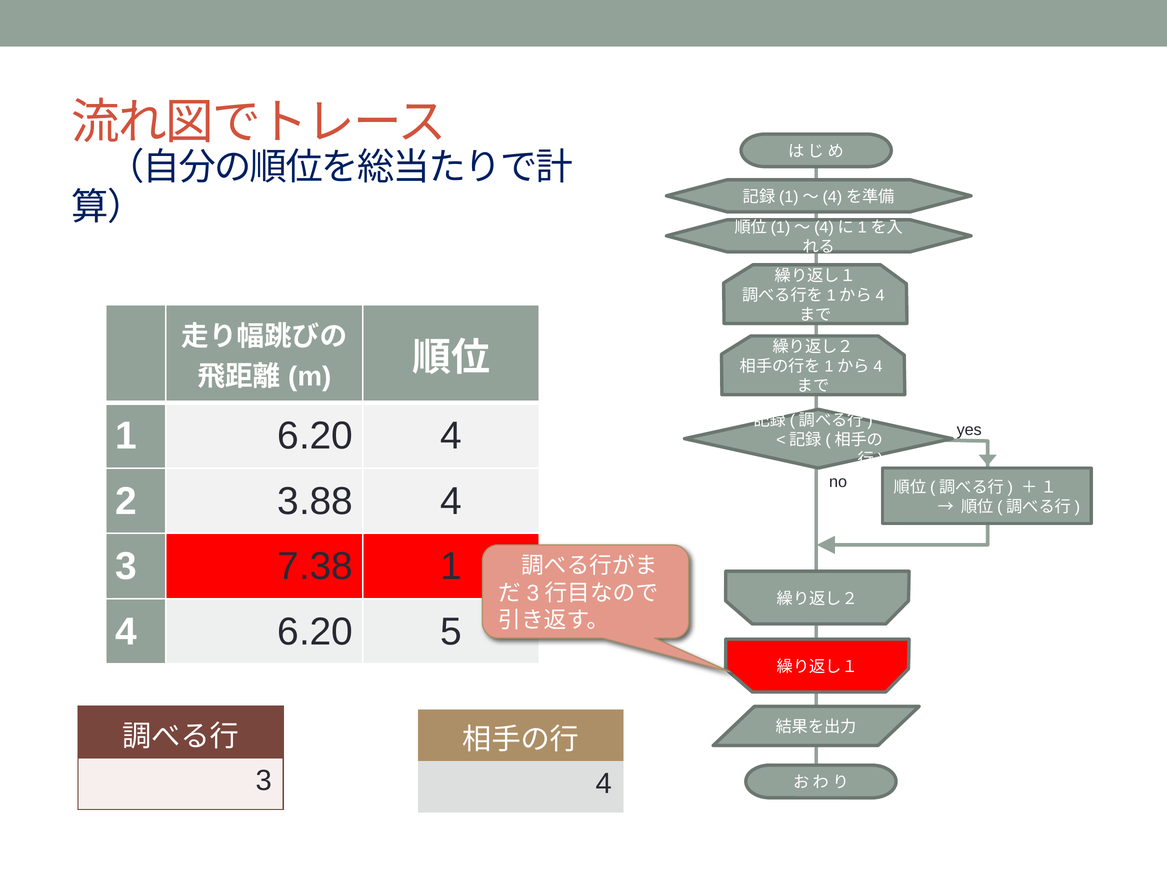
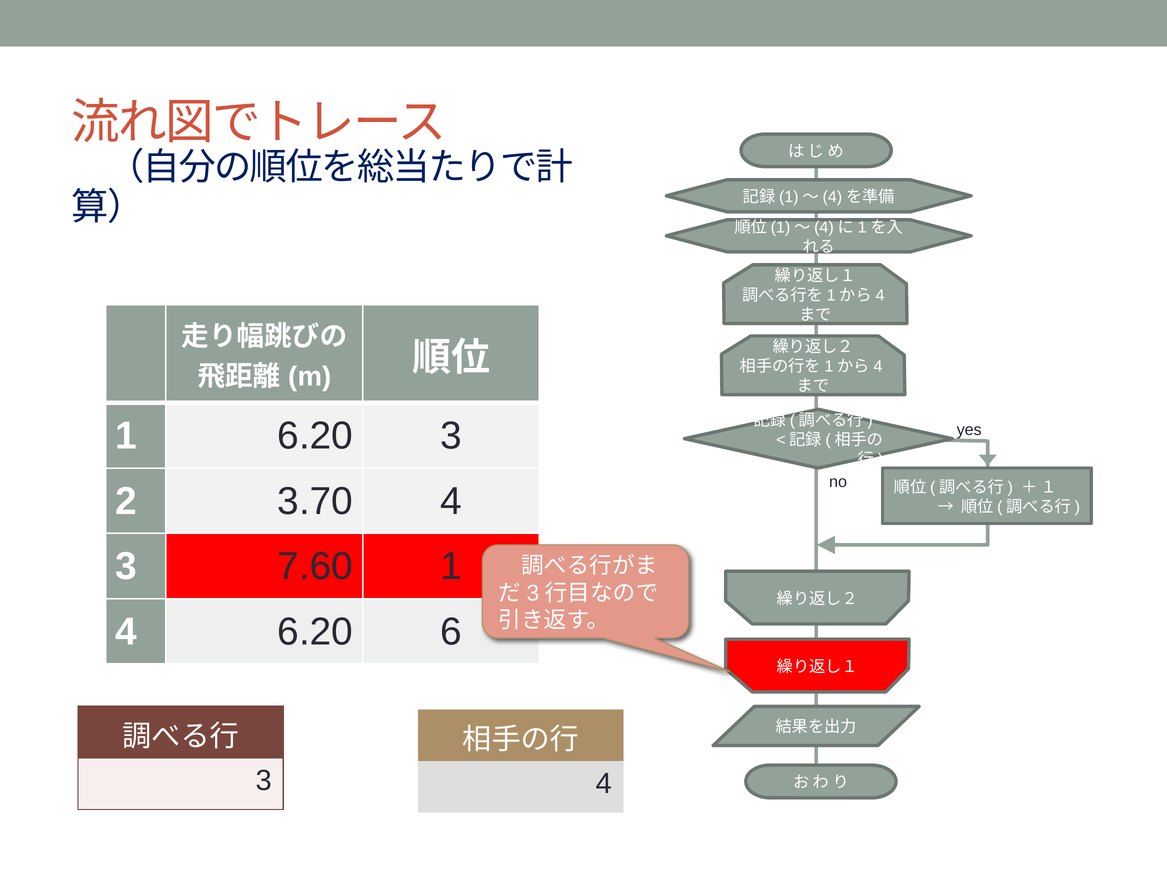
6.20 4: 4 -> 3
3.88: 3.88 -> 3.70
7.38: 7.38 -> 7.60
5: 5 -> 6
